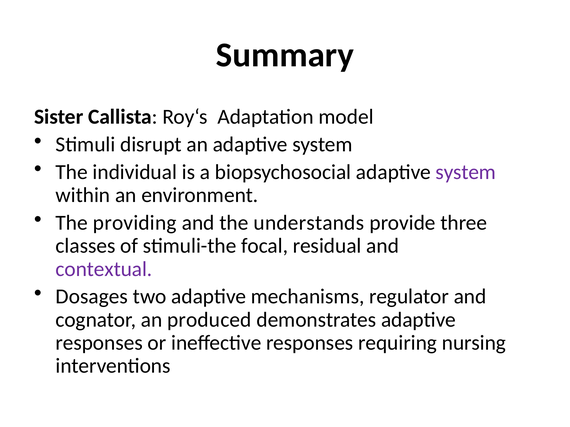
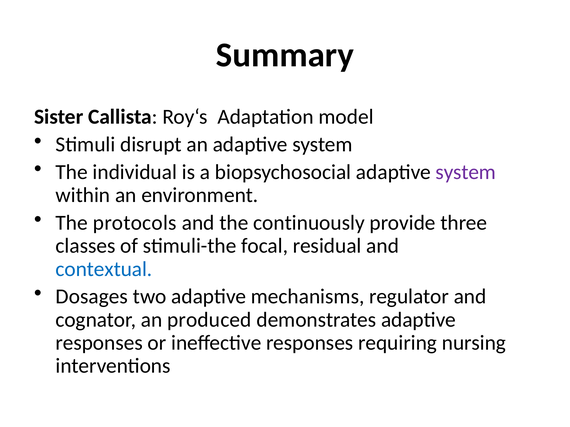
providing: providing -> protocols
understands: understands -> continuously
contextual colour: purple -> blue
